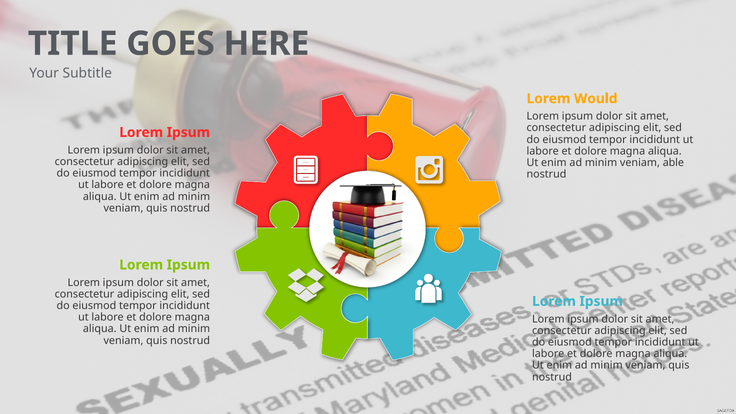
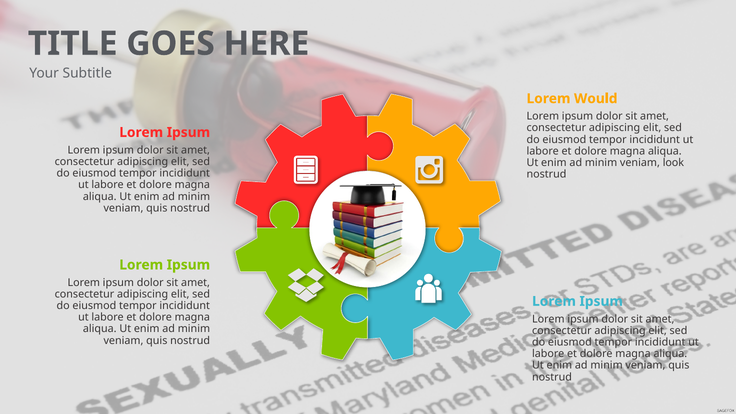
able: able -> look
